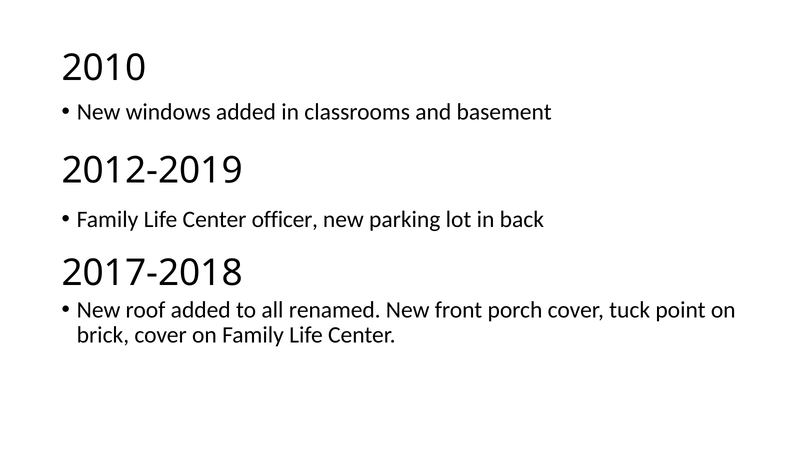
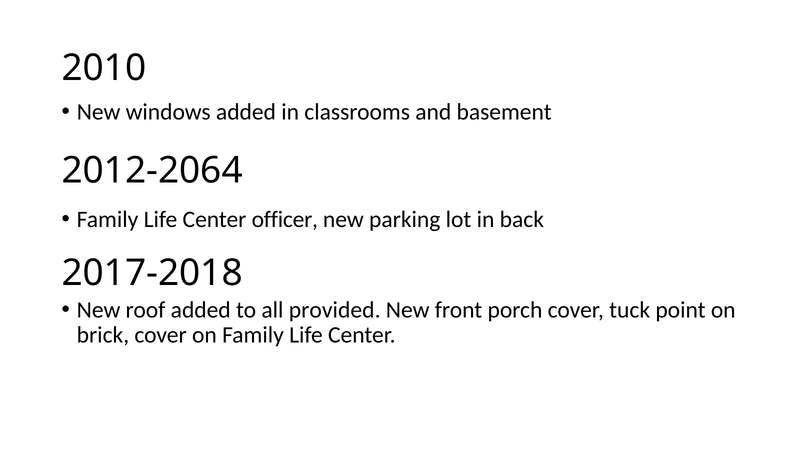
2012-2019: 2012-2019 -> 2012-2064
renamed: renamed -> provided
